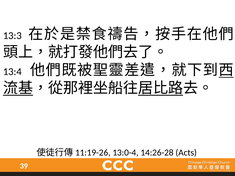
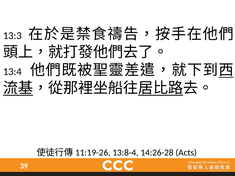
13:0-4: 13:0-4 -> 13:8-4
